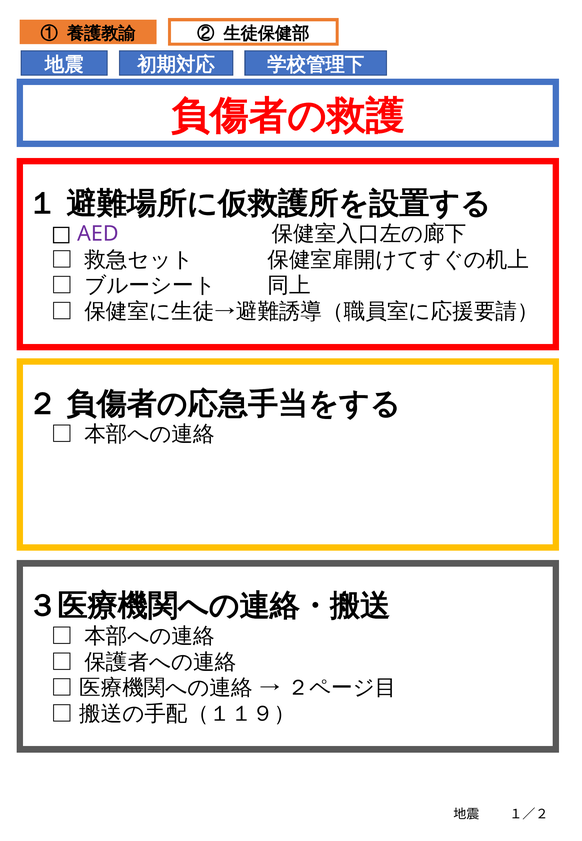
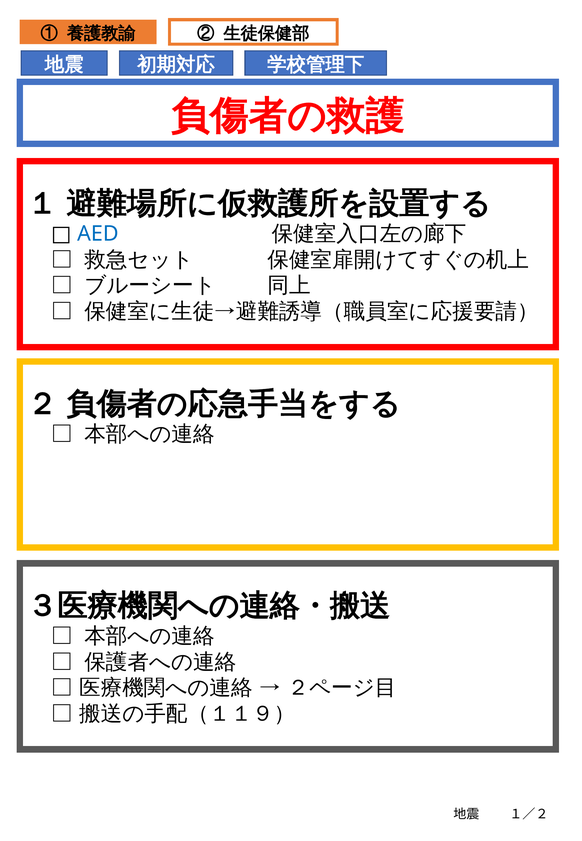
AED colour: purple -> blue
